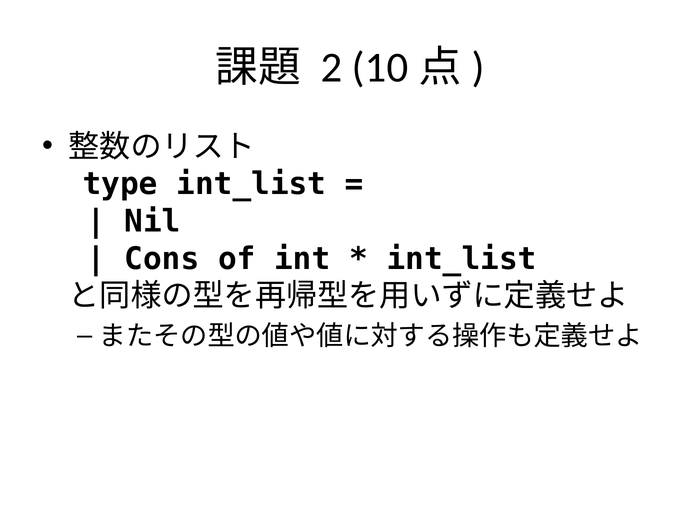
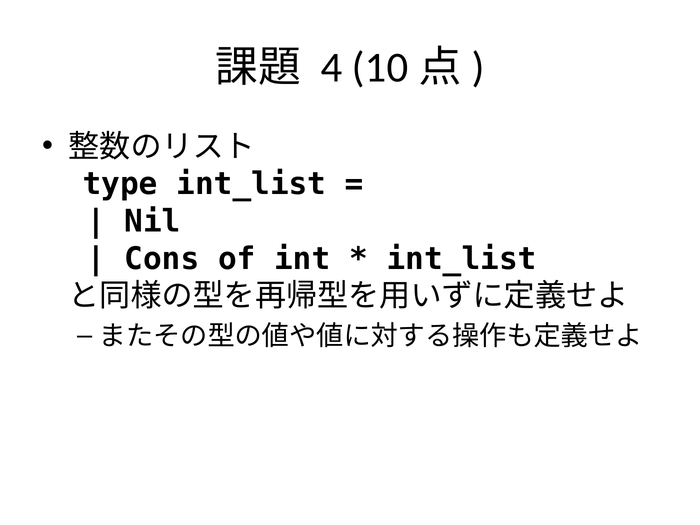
2: 2 -> 4
